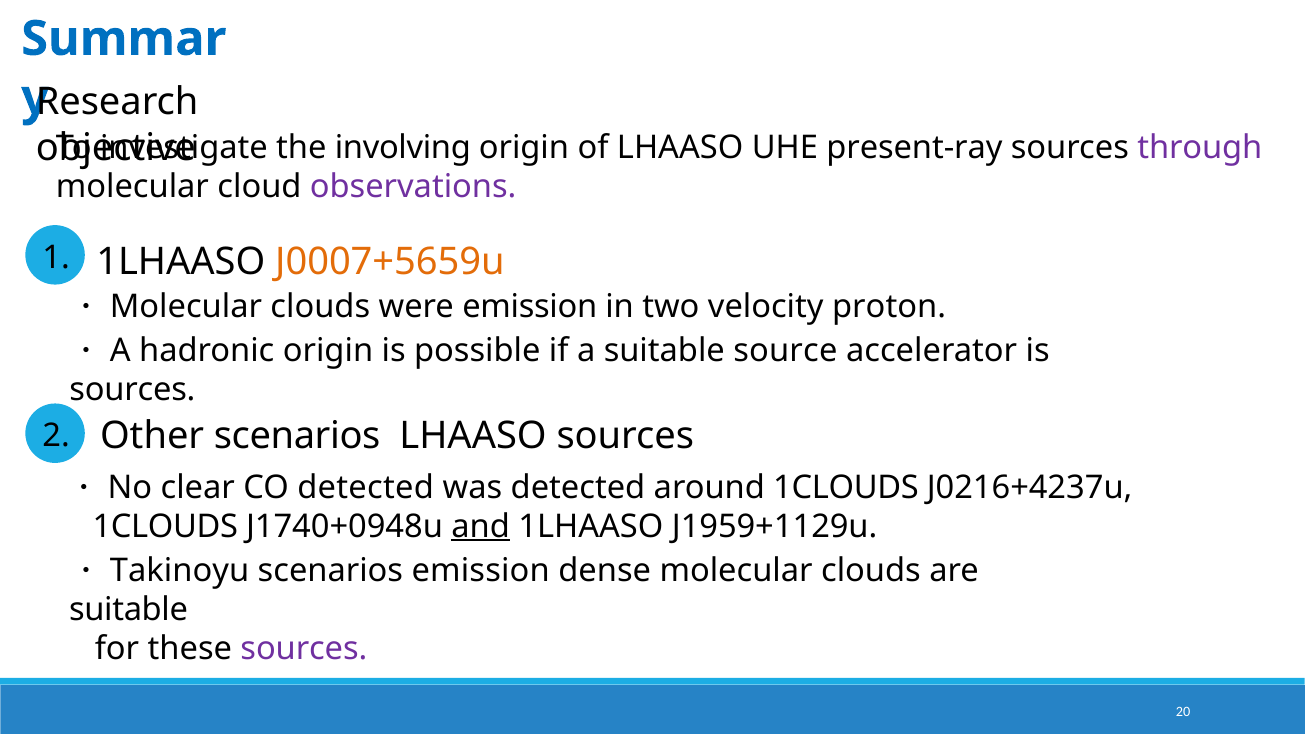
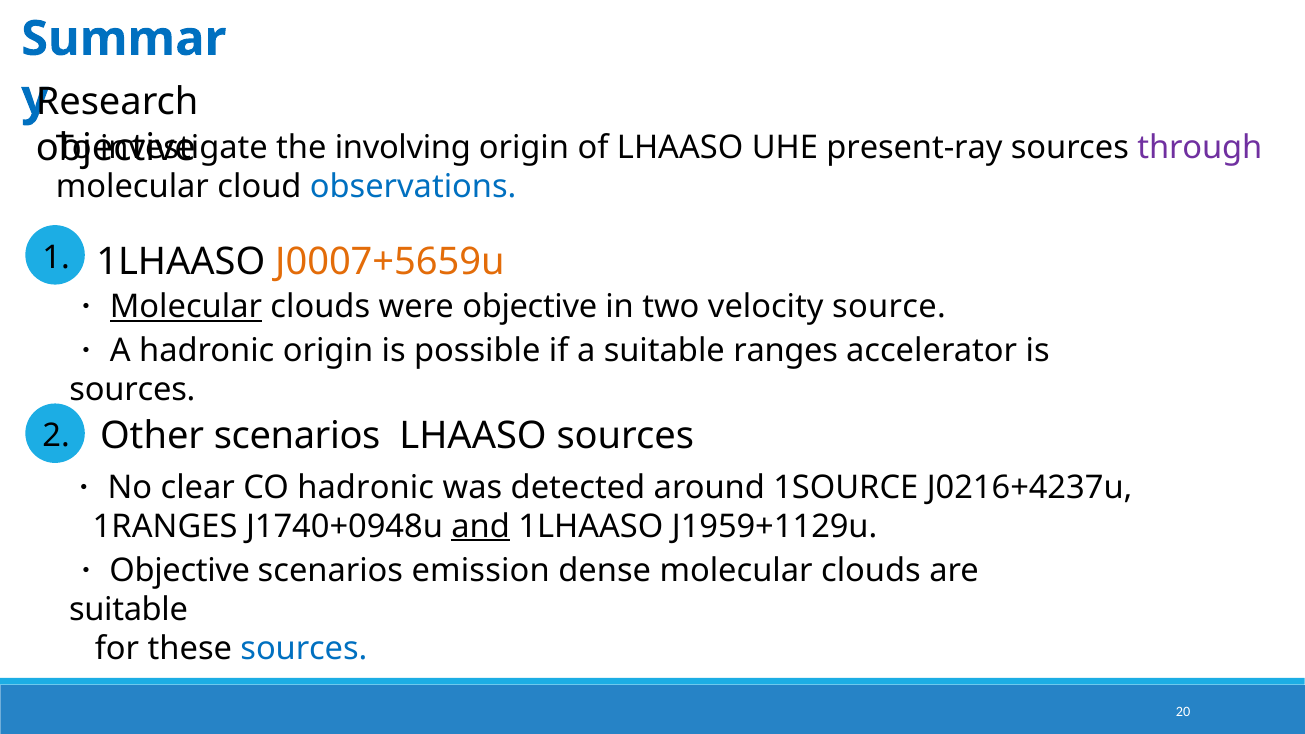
observations colour: purple -> blue
Molecular at (186, 307) underline: none -> present
were emission: emission -> objective
proton: proton -> source
source: source -> ranges
CO detected: detected -> hadronic
around 1CLOUDS: 1CLOUDS -> 1SOURCE
1CLOUDS at (165, 526): 1CLOUDS -> 1RANGES
Takinoyu at (180, 570): Takinoyu -> Objective
sources at (304, 649) colour: purple -> blue
